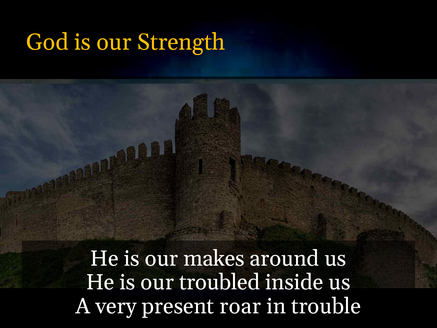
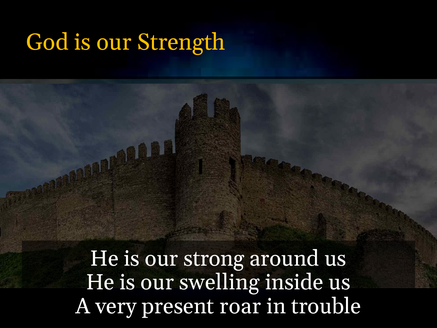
makes: makes -> strong
troubled: troubled -> swelling
